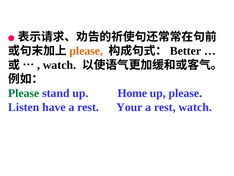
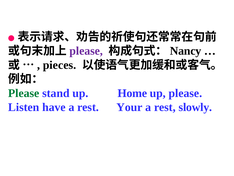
please at (86, 51) colour: orange -> purple
Better: Better -> Nancy
watch at (60, 65): watch -> pieces
rest watch: watch -> slowly
